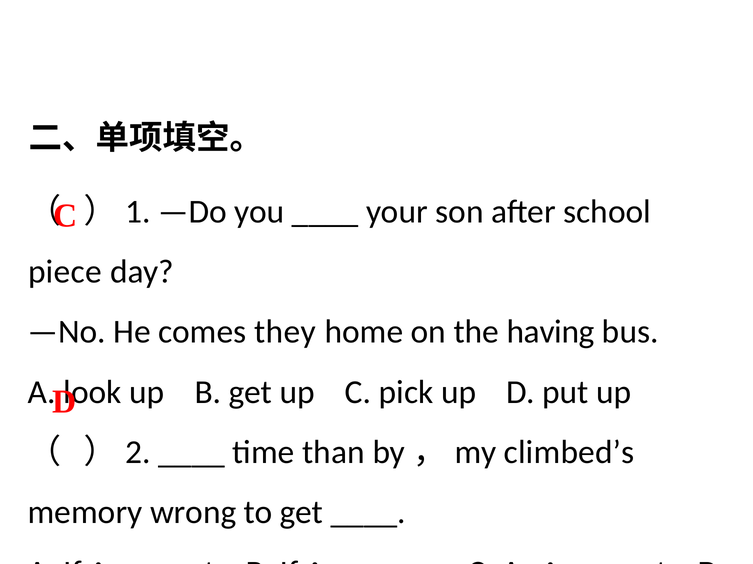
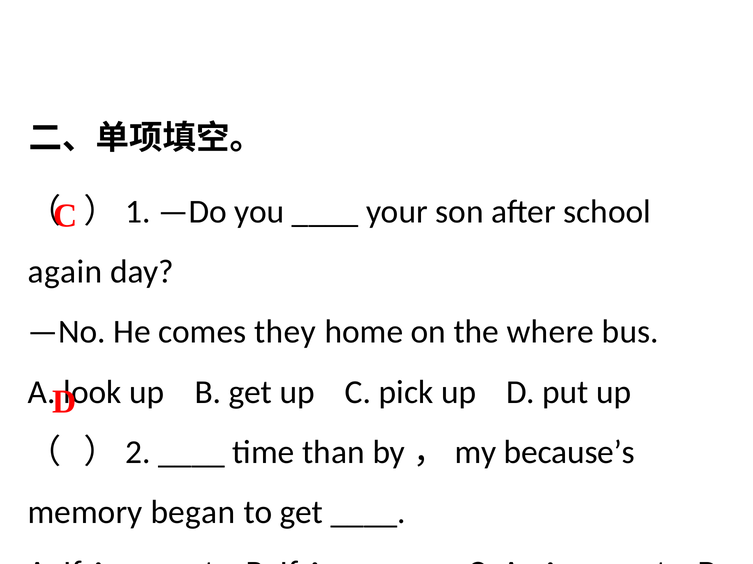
piece: piece -> again
having: having -> where
climbed’s: climbed’s -> because’s
wrong: wrong -> began
